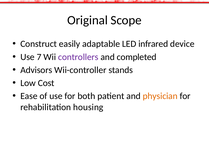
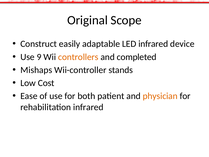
7: 7 -> 9
controllers colour: purple -> orange
Advisors: Advisors -> Mishaps
rehabilitation housing: housing -> infrared
